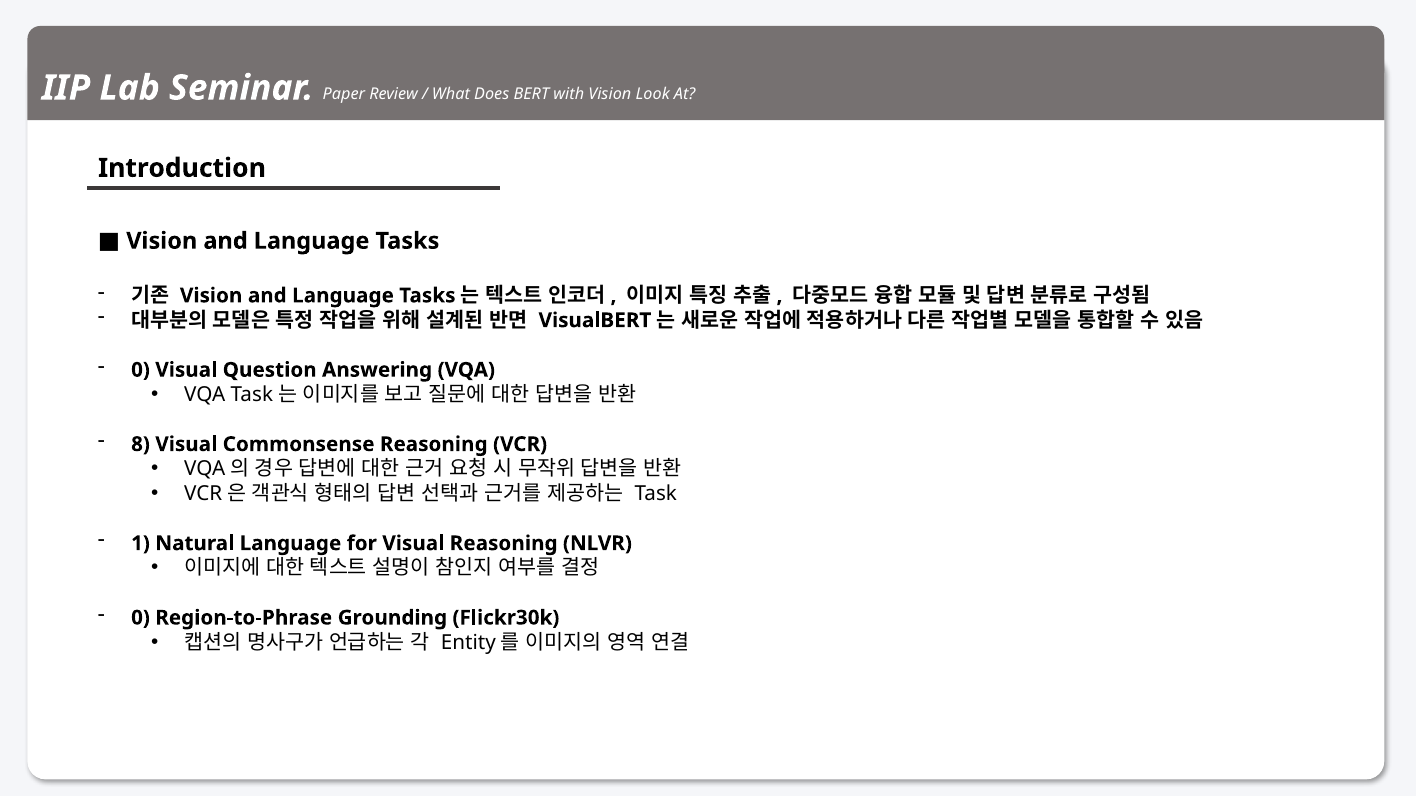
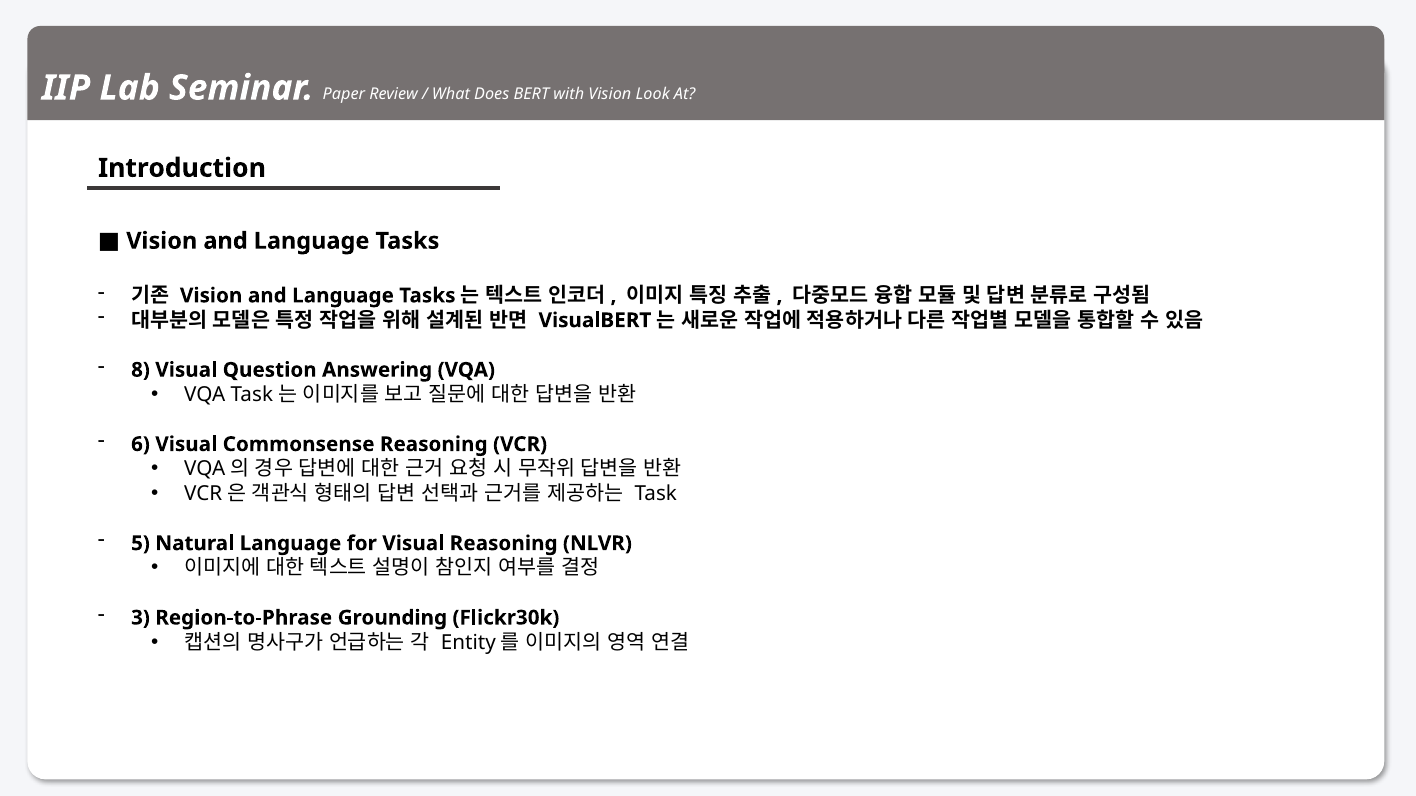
0 at (140, 370): 0 -> 8
8: 8 -> 6
1: 1 -> 5
0 at (140, 618): 0 -> 3
